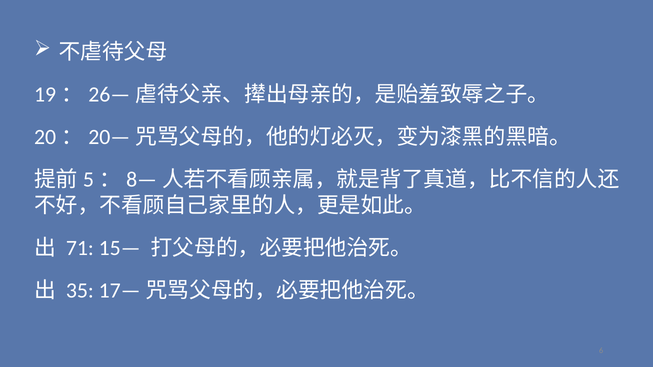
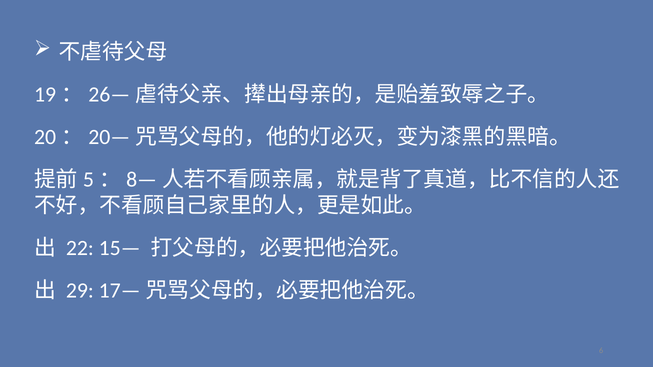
71: 71 -> 22
35: 35 -> 29
